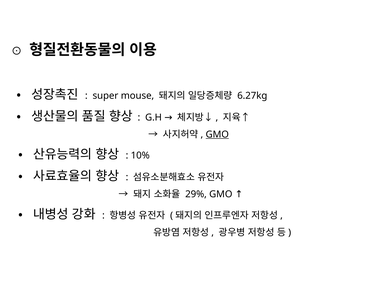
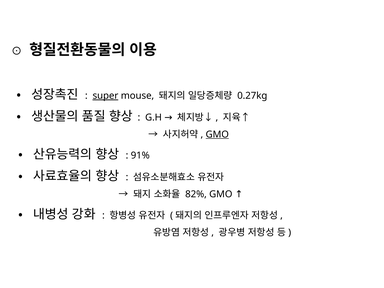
super underline: none -> present
6.27kg: 6.27kg -> 0.27kg
10%: 10% -> 91%
29%: 29% -> 82%
